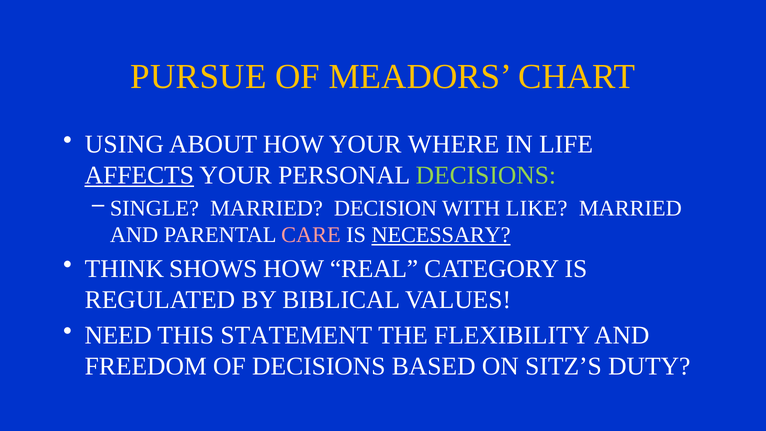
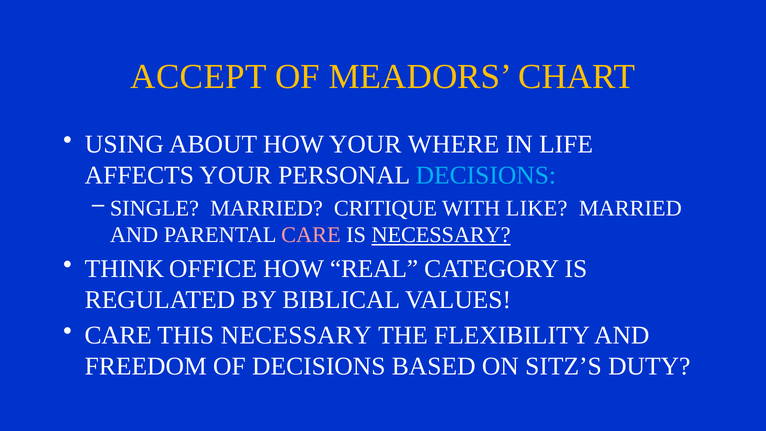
PURSUE: PURSUE -> ACCEPT
AFFECTS underline: present -> none
DECISIONS at (486, 175) colour: light green -> light blue
DECISION: DECISION -> CRITIQUE
SHOWS: SHOWS -> OFFICE
NEED at (118, 335): NEED -> CARE
THIS STATEMENT: STATEMENT -> NECESSARY
